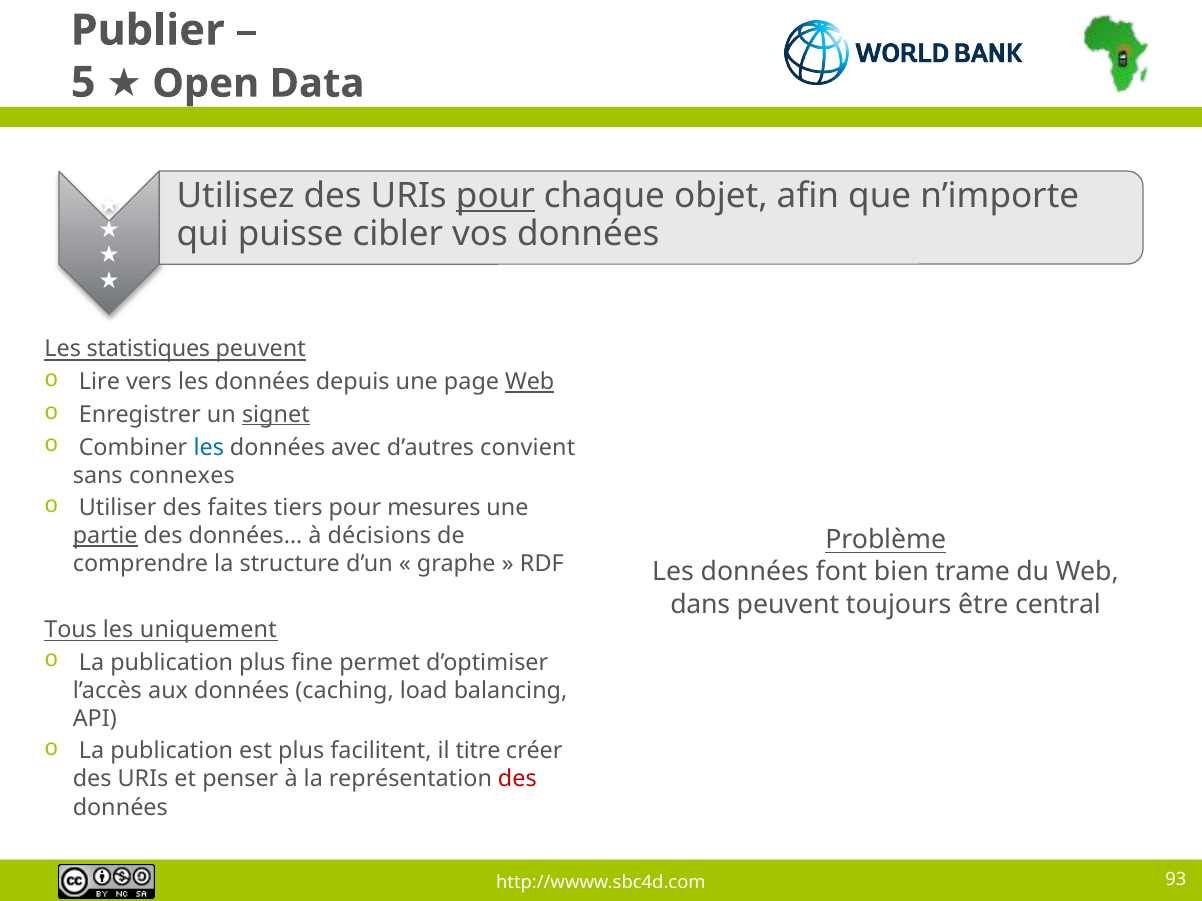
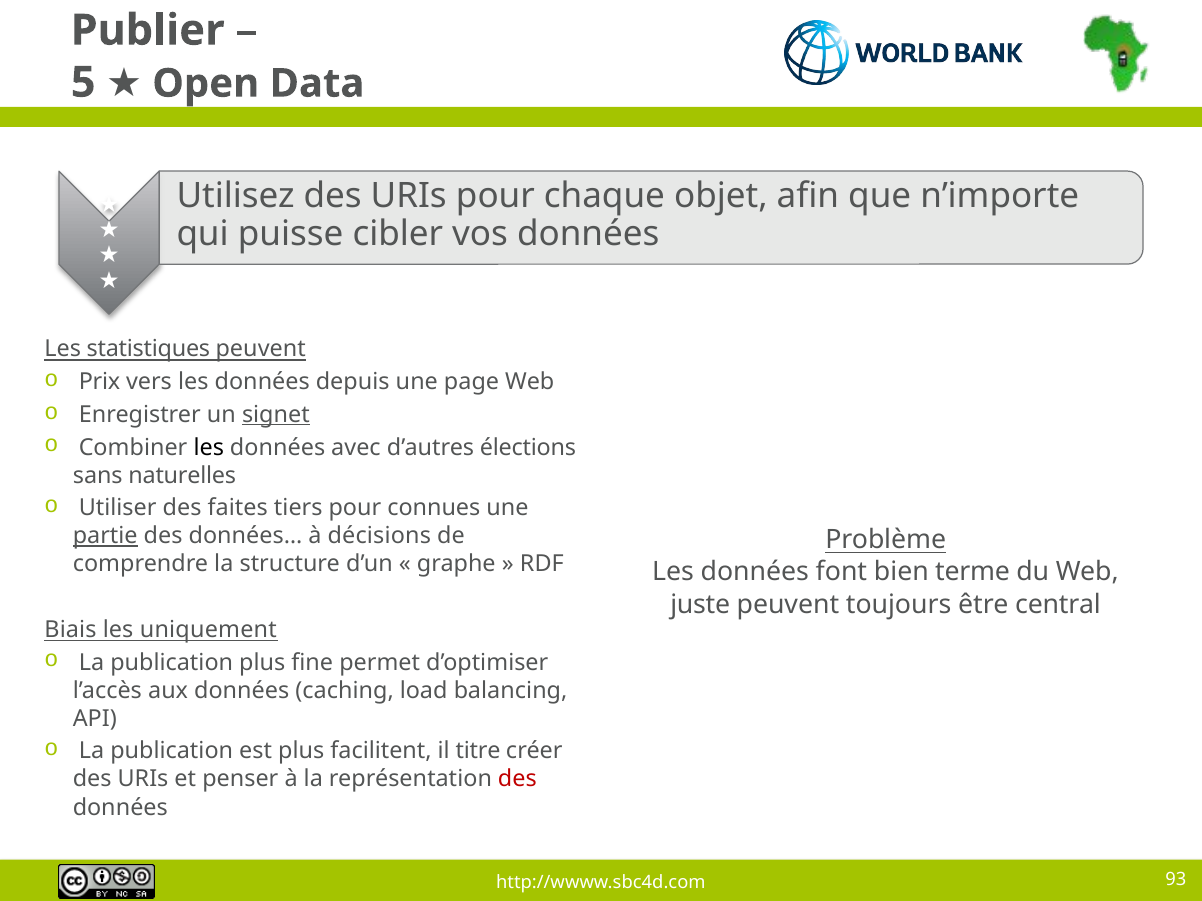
pour at (495, 196) underline: present -> none
Lire: Lire -> Prix
Web at (530, 382) underline: present -> none
les at (209, 448) colour: blue -> black
convient: convient -> élections
connexes: connexes -> naturelles
mesures: mesures -> connues
trame: trame -> terme
dans: dans -> juste
Tous: Tous -> Biais
